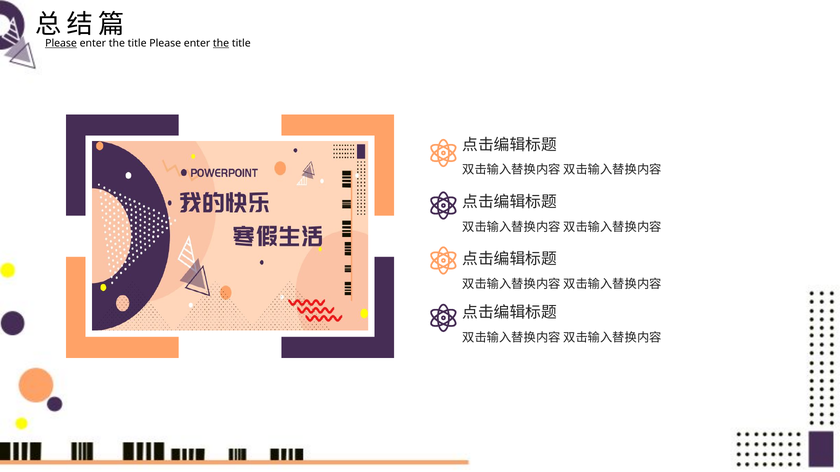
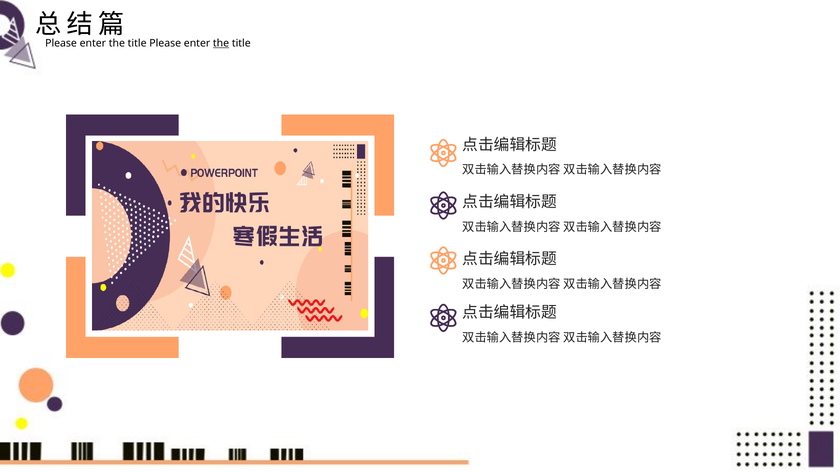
Please at (61, 43) underline: present -> none
